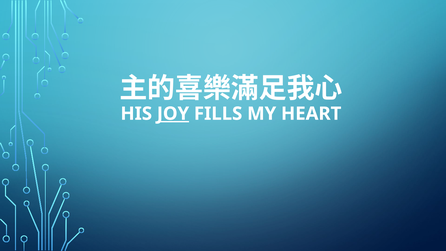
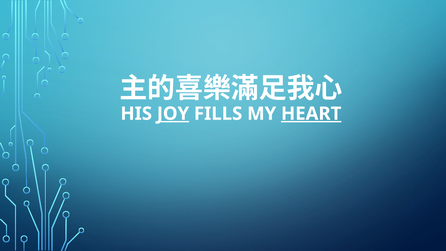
HEART underline: none -> present
